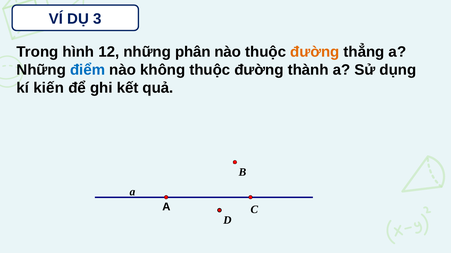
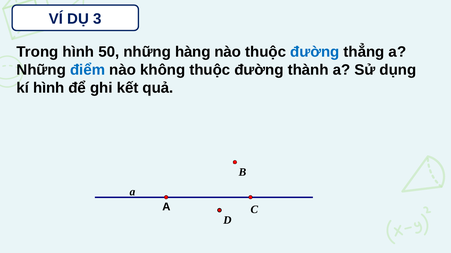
12: 12 -> 50
phân: phân -> hàng
đường at (315, 52) colour: orange -> blue
kí kiến: kiến -> hình
